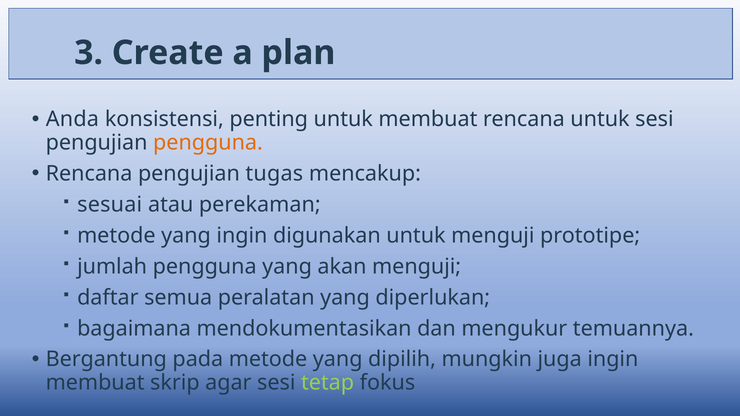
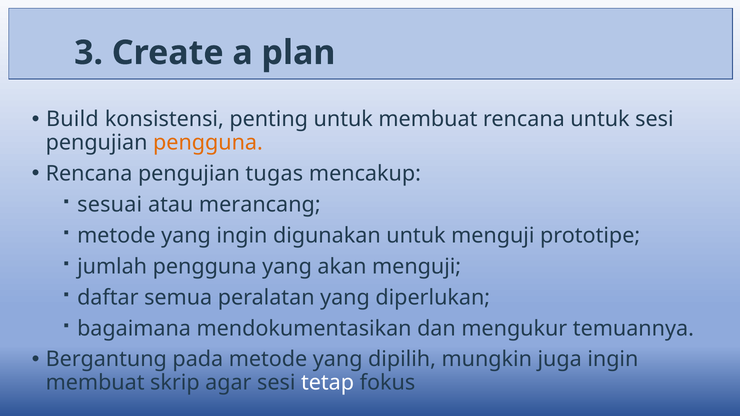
Anda: Anda -> Build
perekaman: perekaman -> merancang
tetap colour: light green -> white
